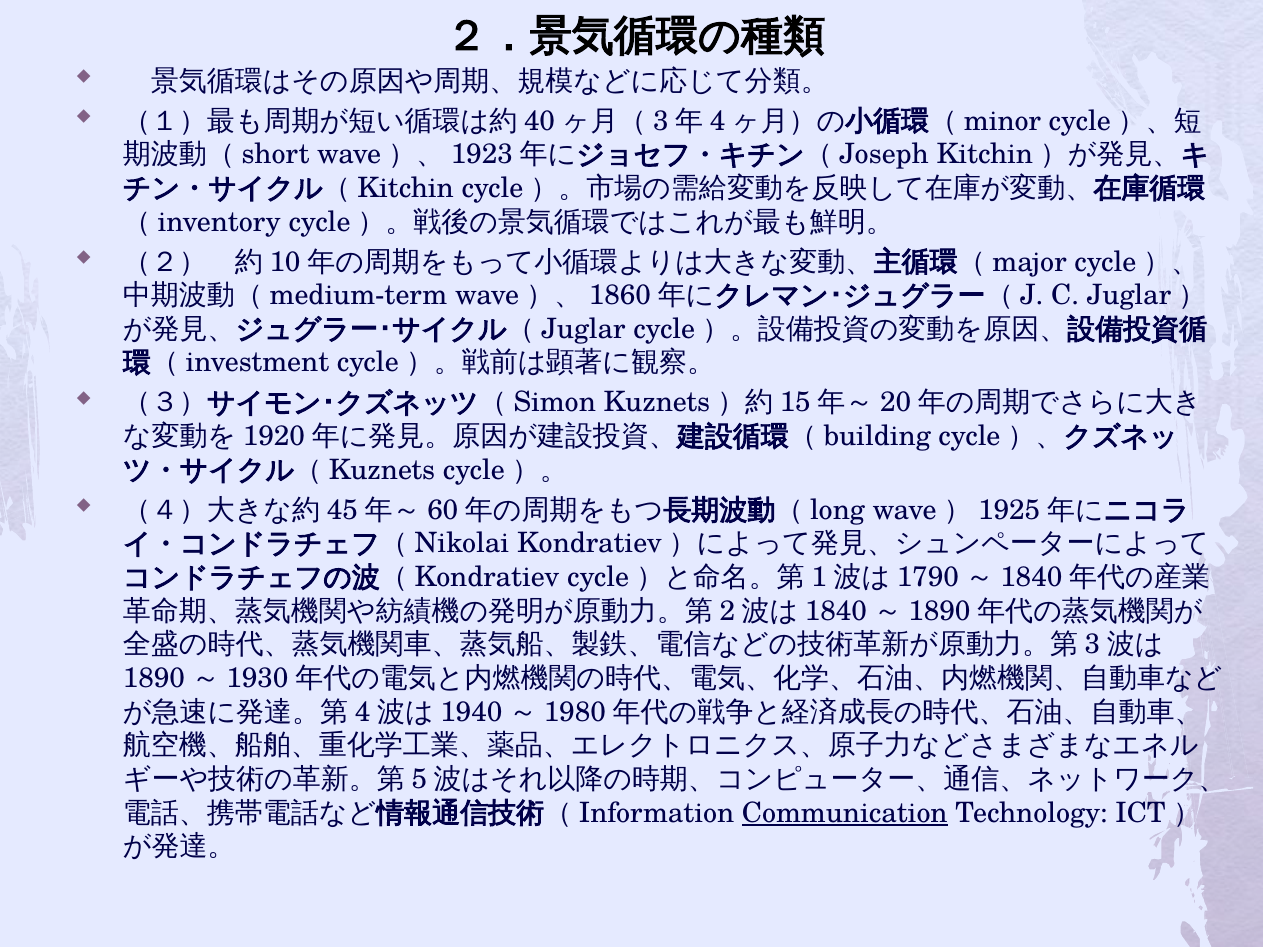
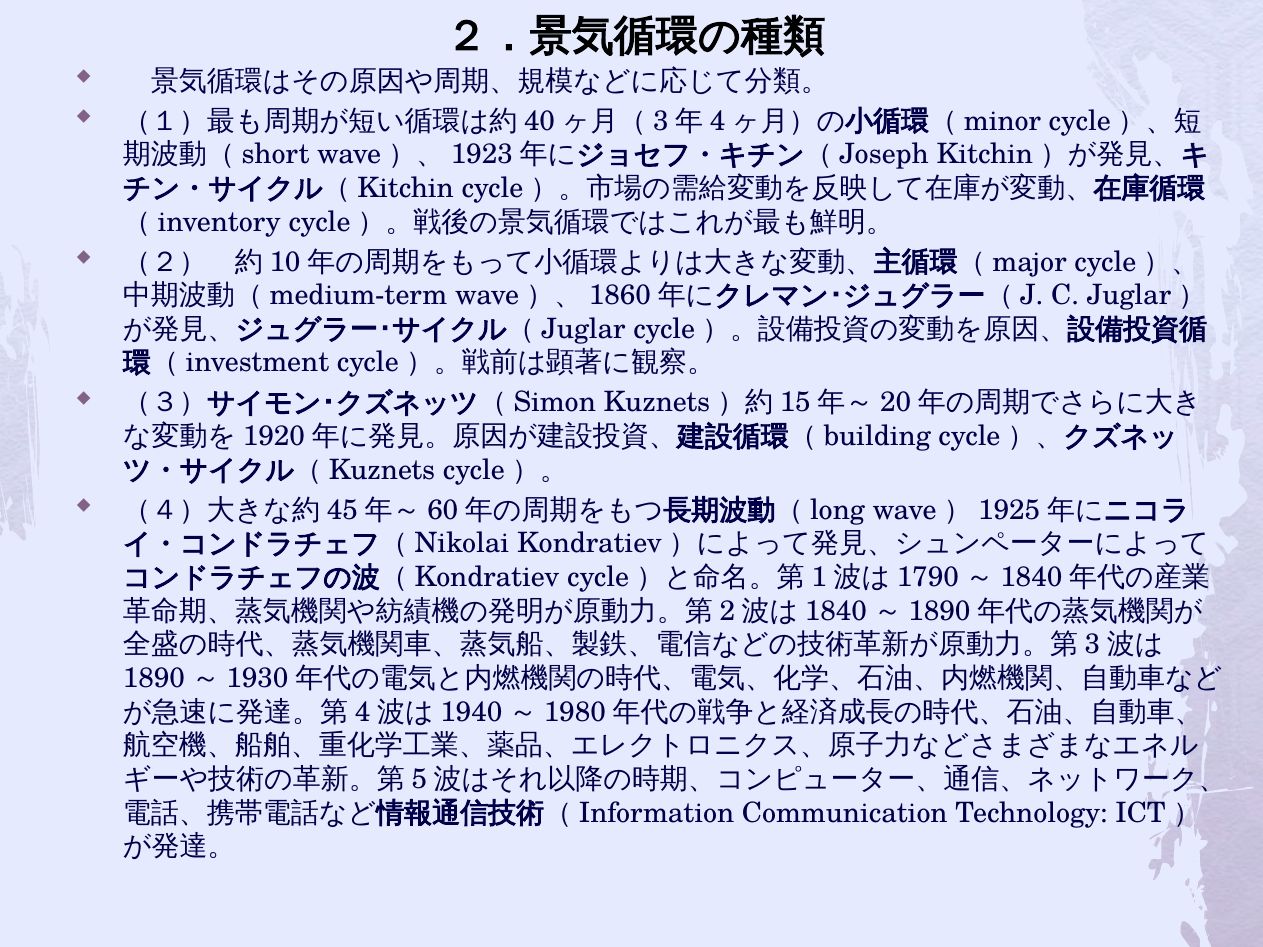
Communication underline: present -> none
